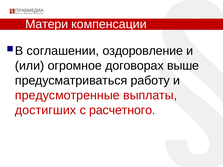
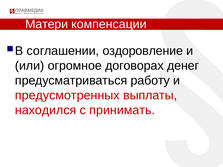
выше: выше -> денег
предусмотренные: предусмотренные -> предусмотренных
достигших: достигших -> находился
расчетного: расчетного -> принимать
